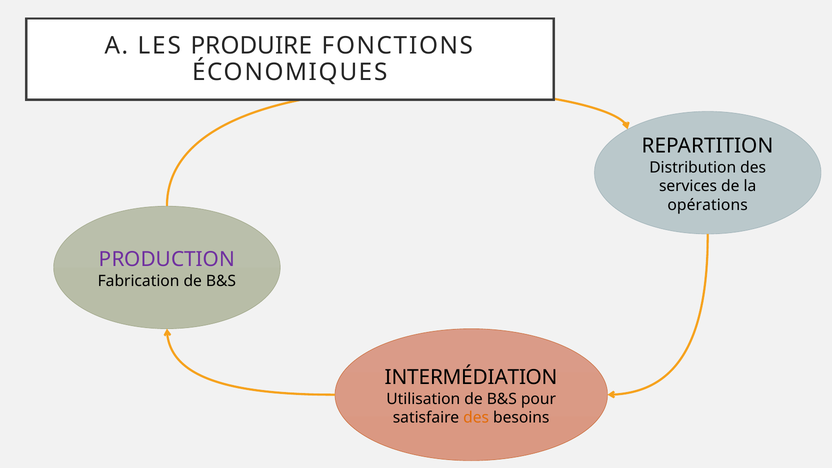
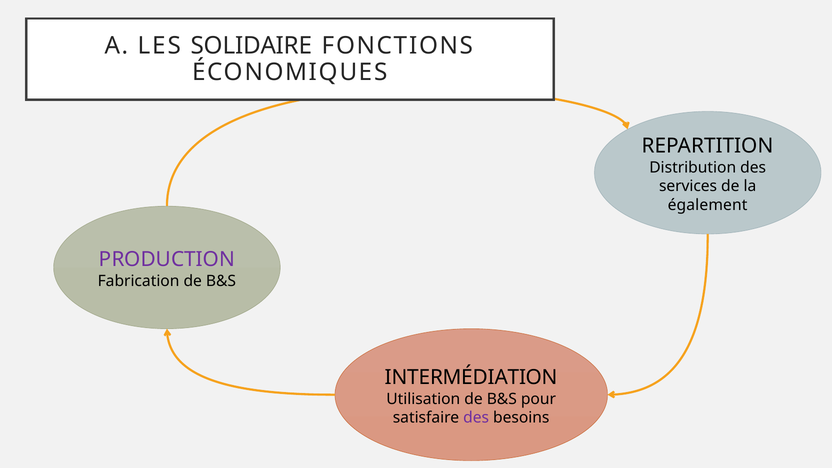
PRODUIRE: PRODUIRE -> SOLIDAIRE
opérations: opérations -> également
des at (476, 418) colour: orange -> purple
